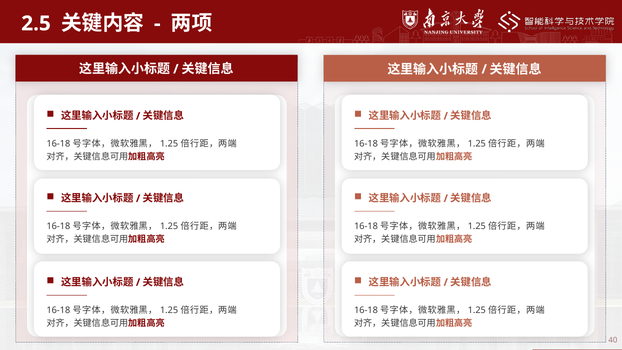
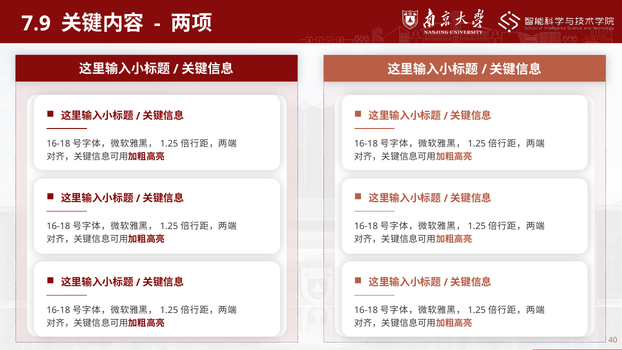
2.5: 2.5 -> 7.9
